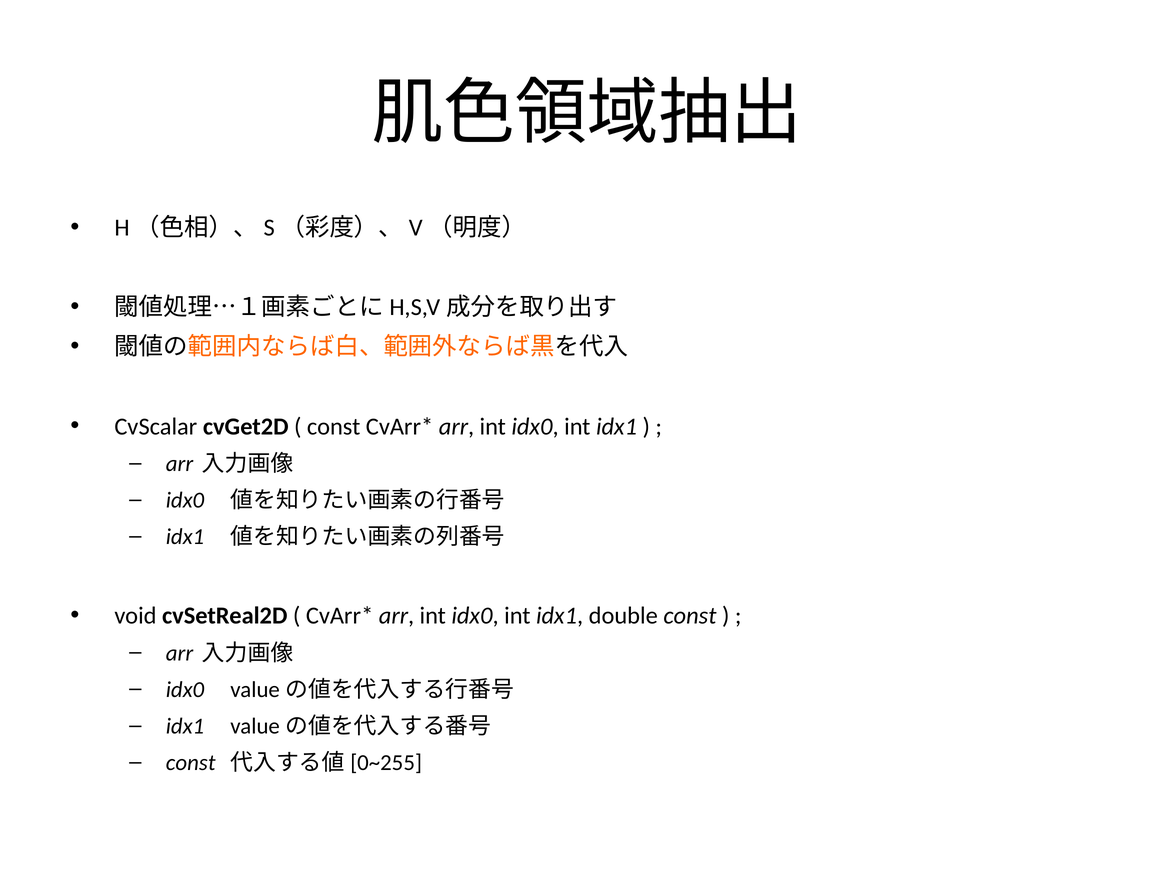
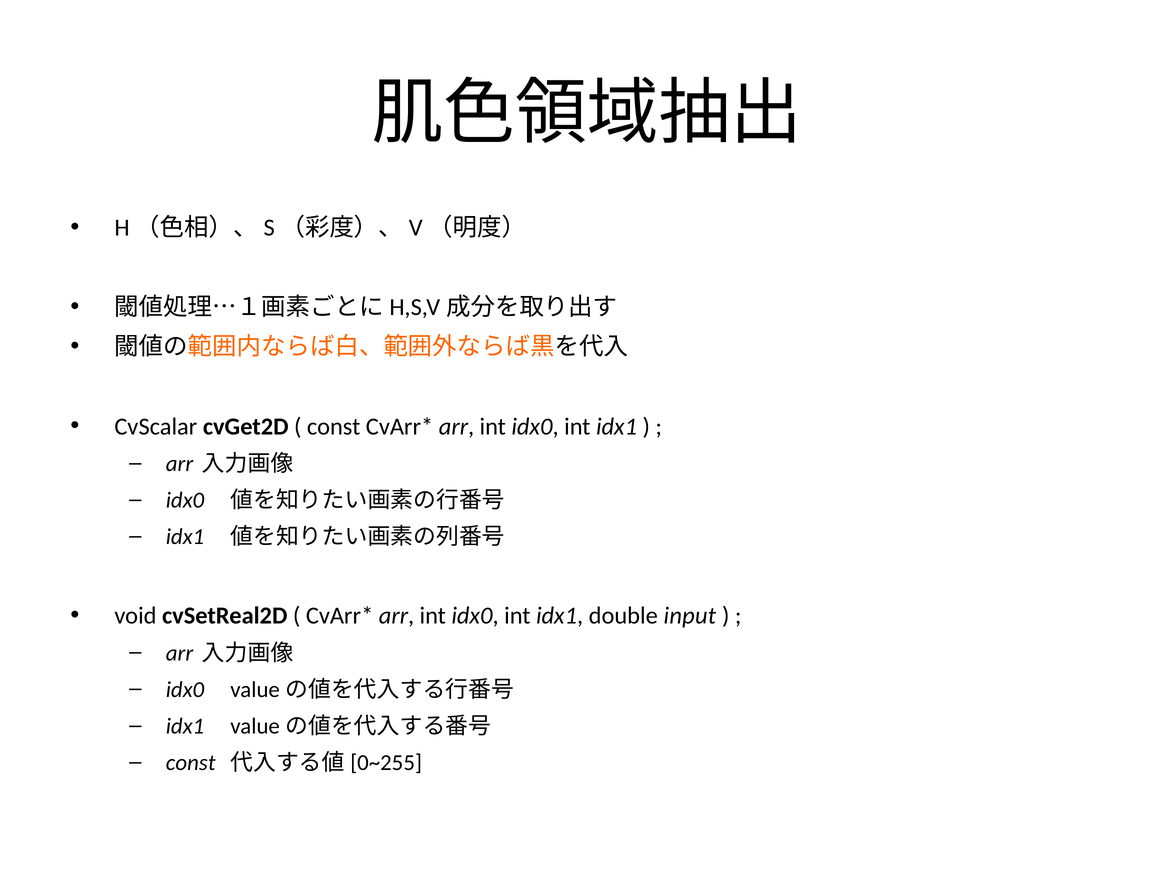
double const: const -> input
